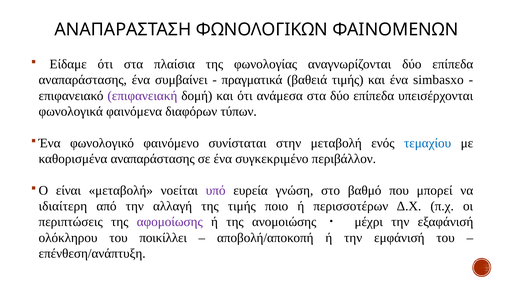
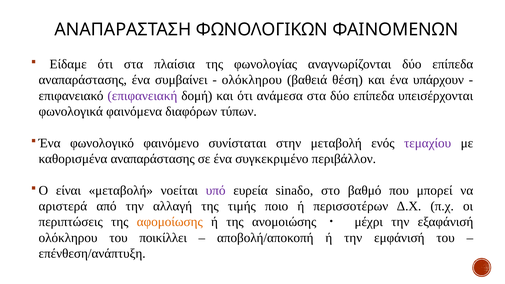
πραγματικά at (252, 80): πραγματικά -> ολόκληρου
βαθειά τιμής: τιμής -> θέση
simbasxo: simbasxo -> υπάρχουν
τεμαχίου colour: blue -> purple
γνώση: γνώση -> sinaδo
ιδιαίτερη: ιδιαίτερη -> αριστερά
αφομοίωσης colour: purple -> orange
